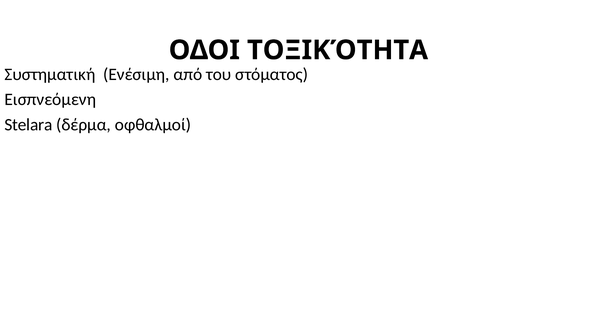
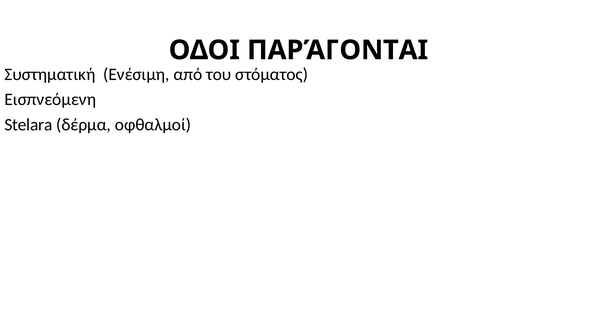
ΤΟΞΙΚΌΤΗΤΑ: ΤΟΞΙΚΌΤΗΤΑ -> ΠΑΡΆΓΟΝΤΑΙ
